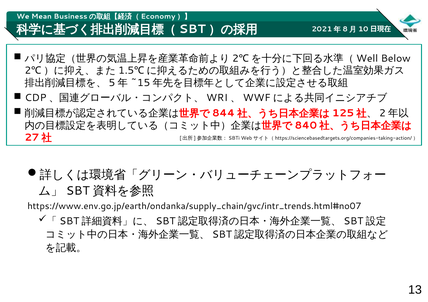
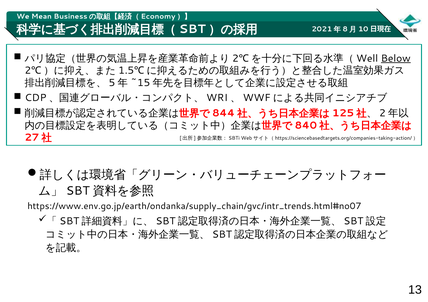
Below underline: none -> present
